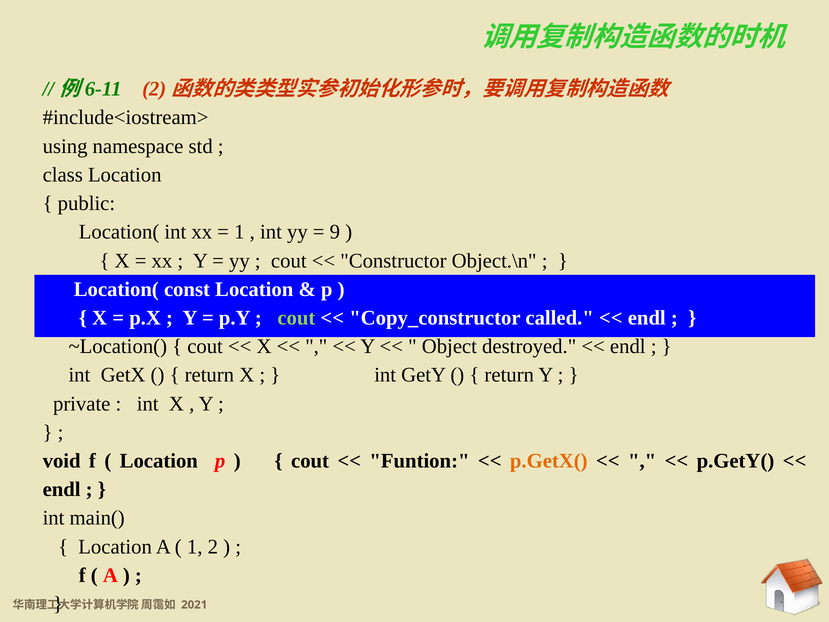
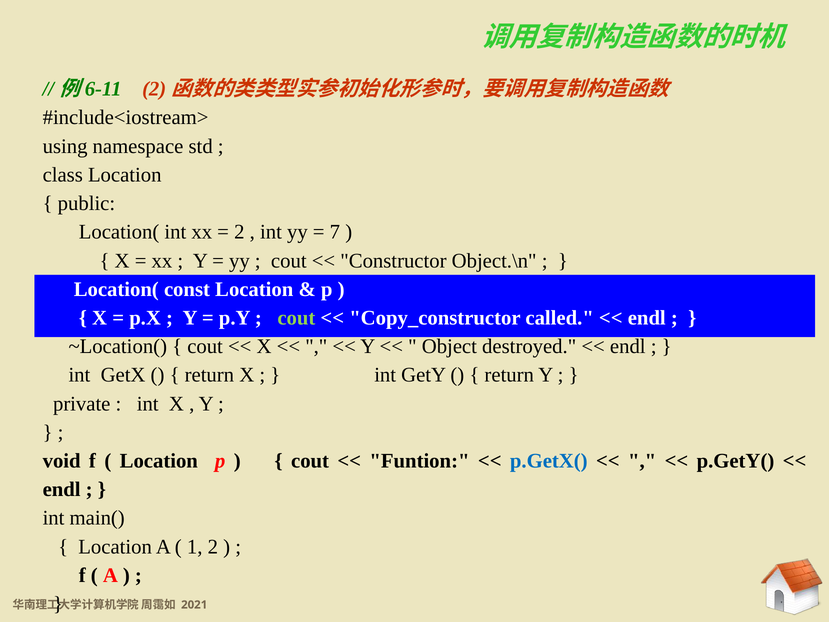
1 at (239, 232): 1 -> 2
9: 9 -> 7
p.GetX( colour: orange -> blue
